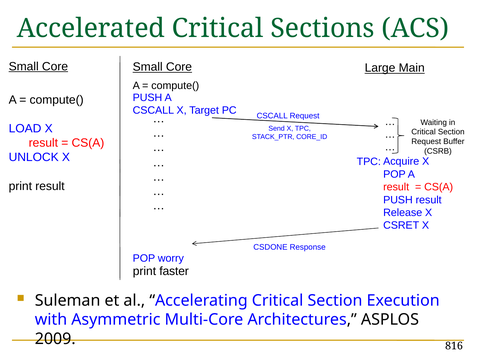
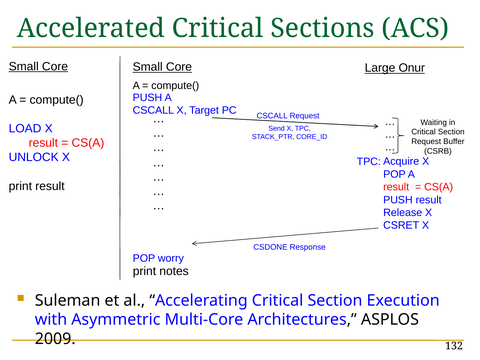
Main: Main -> Onur
faster: faster -> notes
816: 816 -> 132
